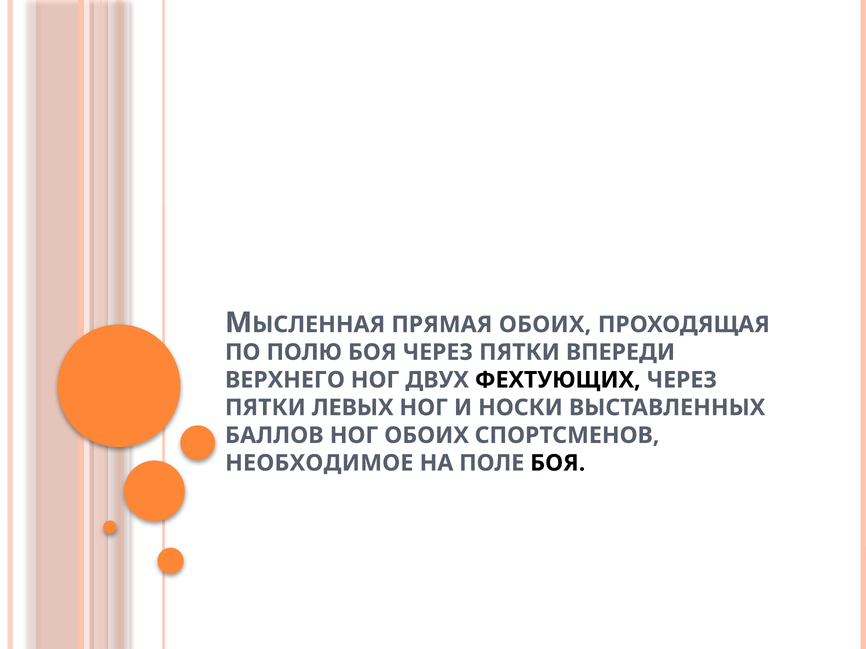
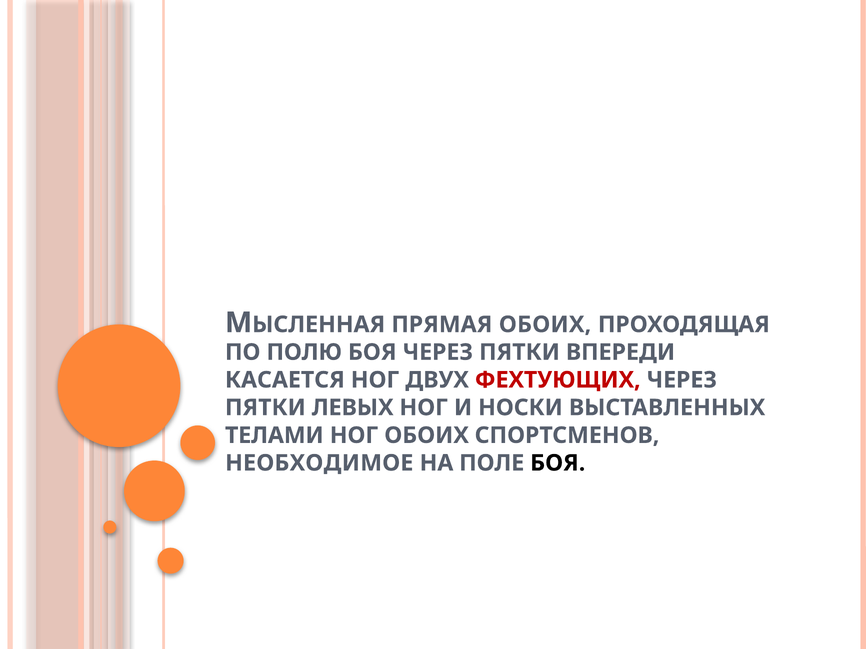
ВЕРХНЕГО: ВЕРХНЕГО -> КАСАЕТСЯ
ФЕХТУЮЩИХ colour: black -> red
БАЛЛОВ: БАЛЛОВ -> ТЕЛАМИ
